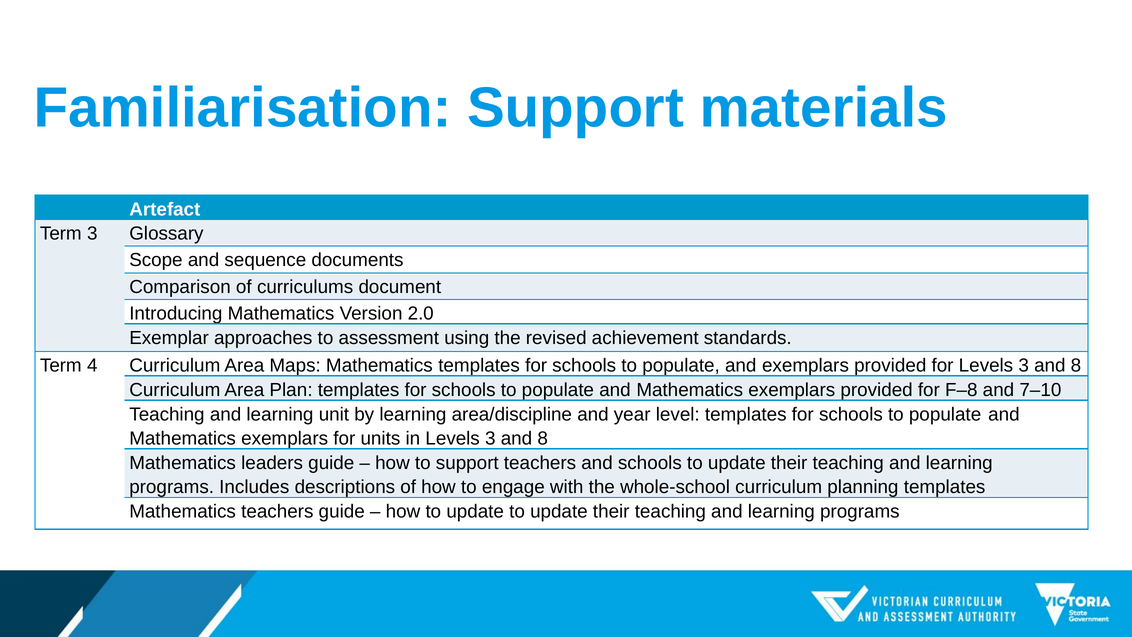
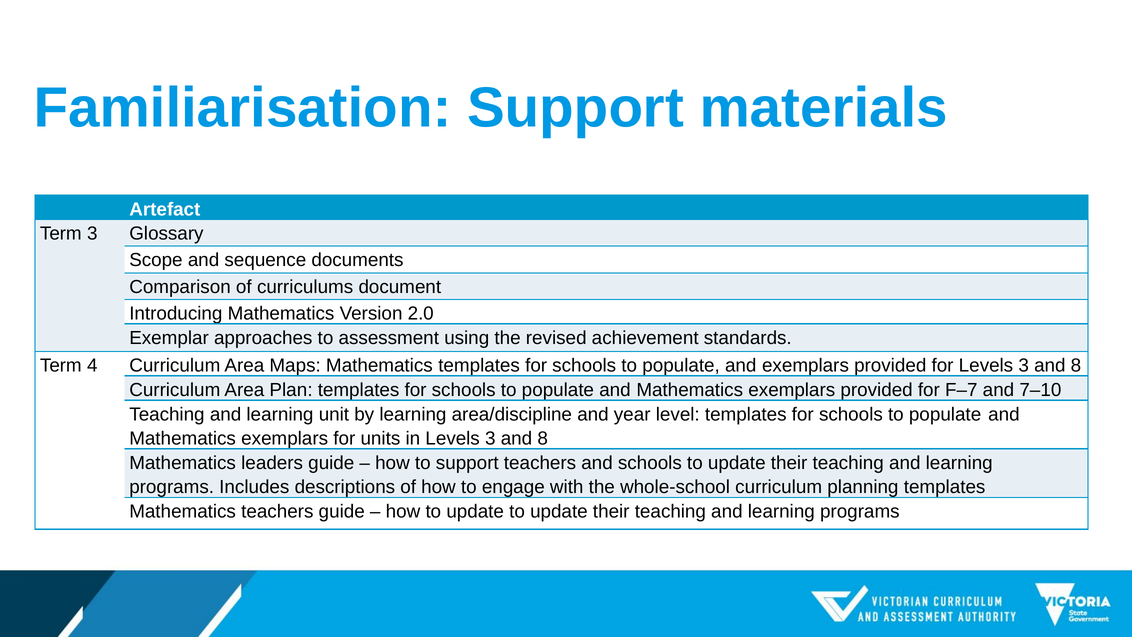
F–8: F–8 -> F–7
